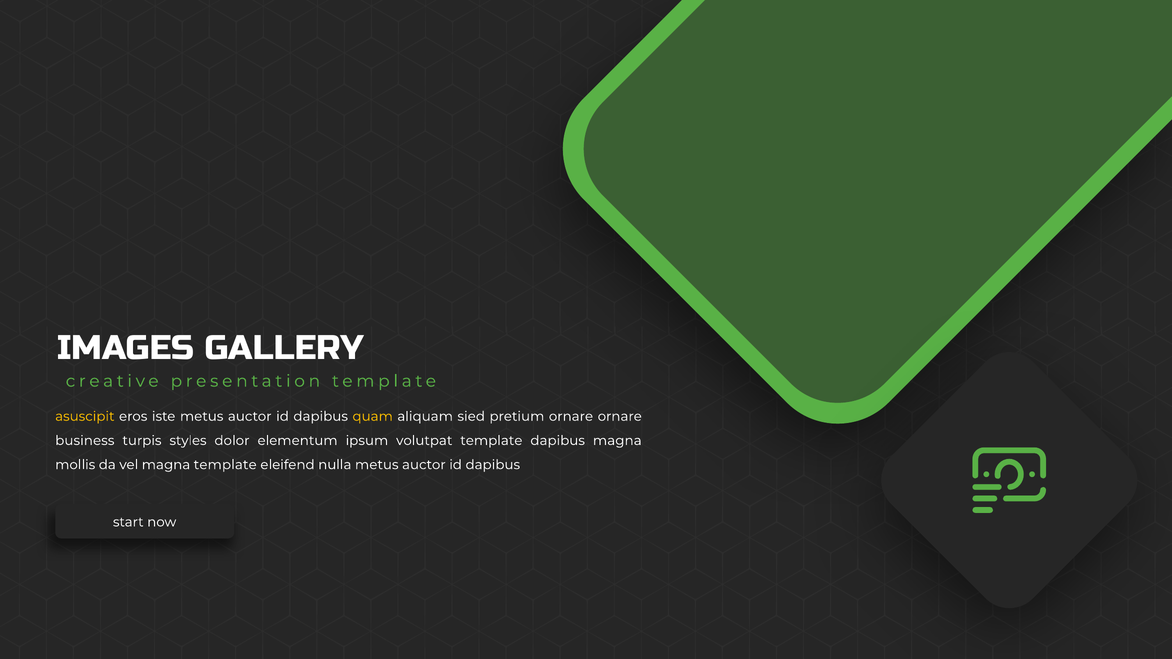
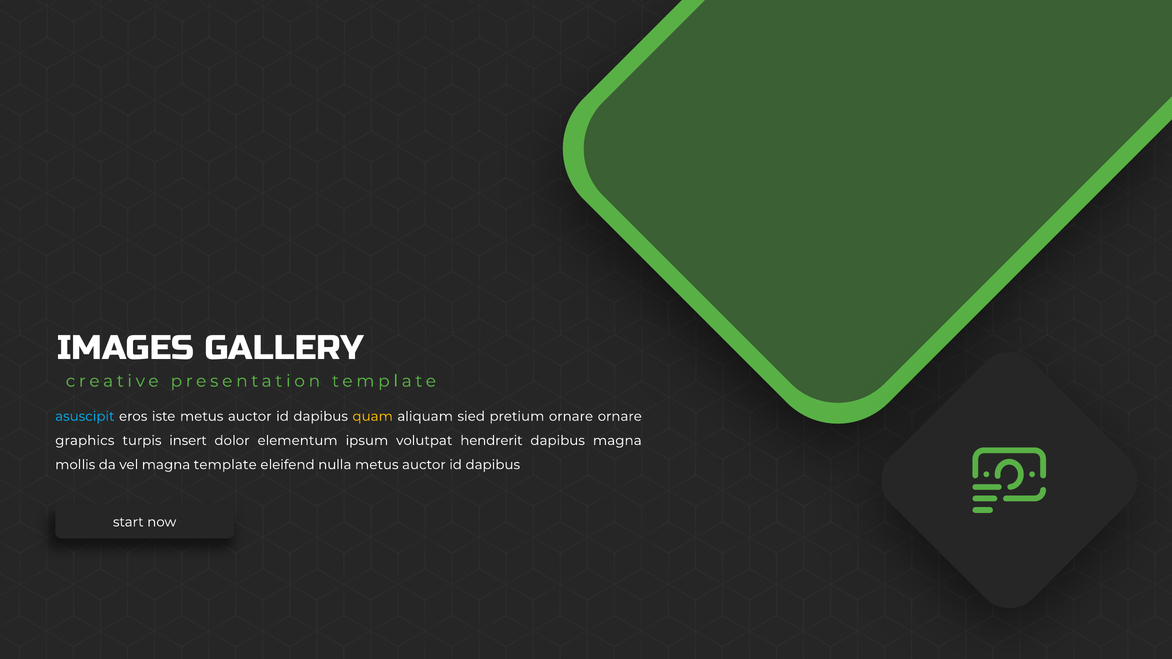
asuscipit colour: yellow -> light blue
business: business -> graphics
styles: styles -> insert
volutpat template: template -> hendrerit
